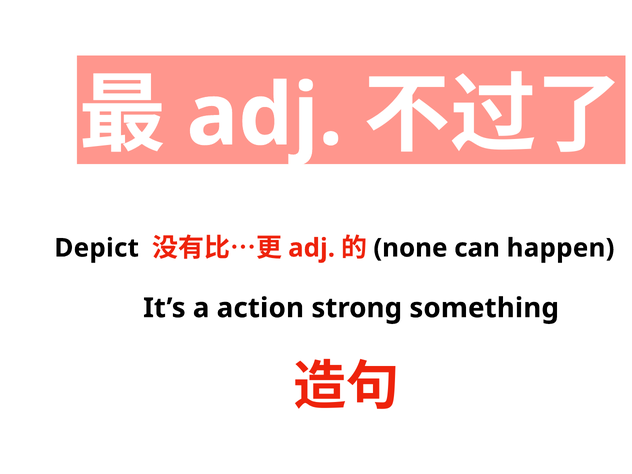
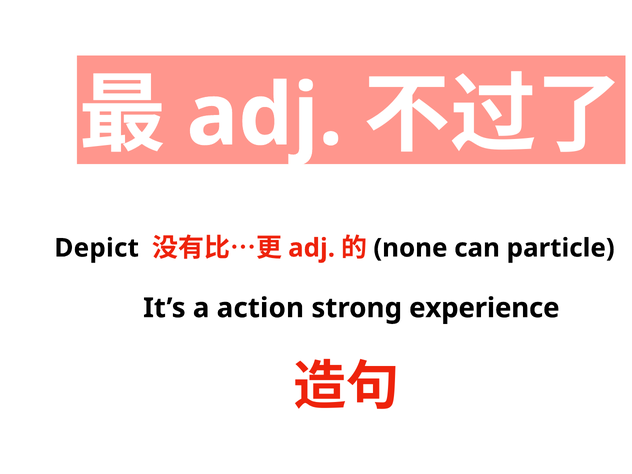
happen: happen -> particle
something: something -> experience
